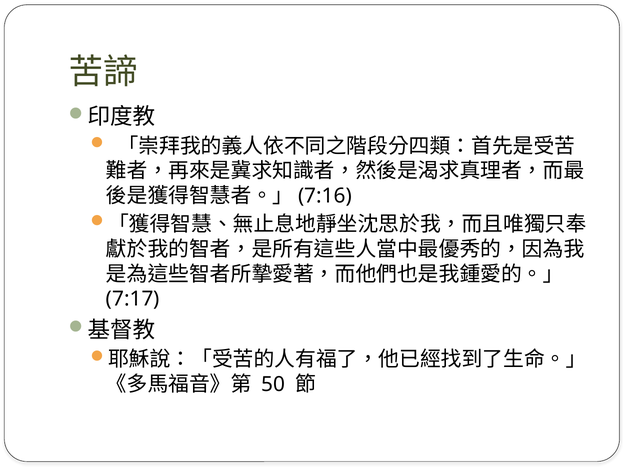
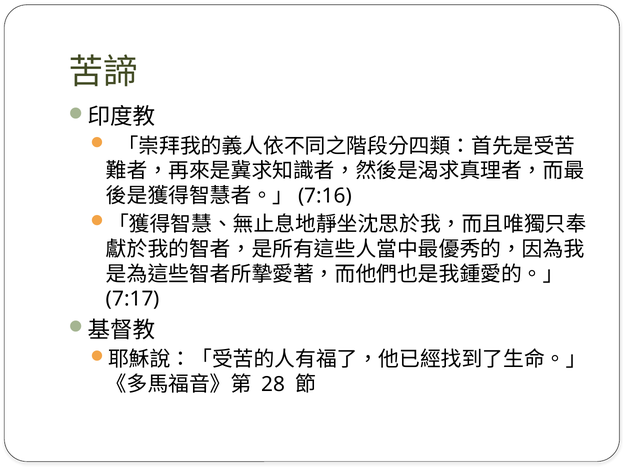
50: 50 -> 28
